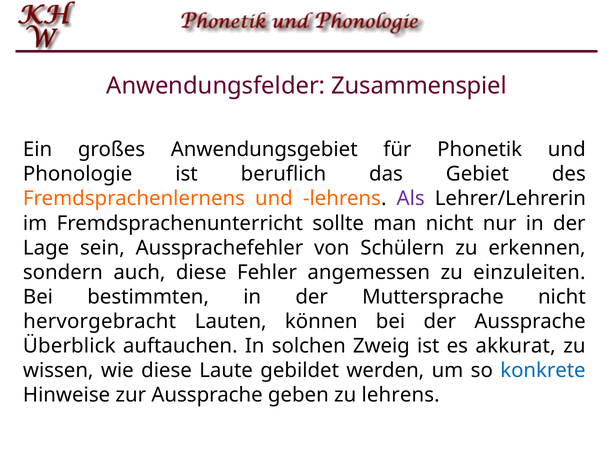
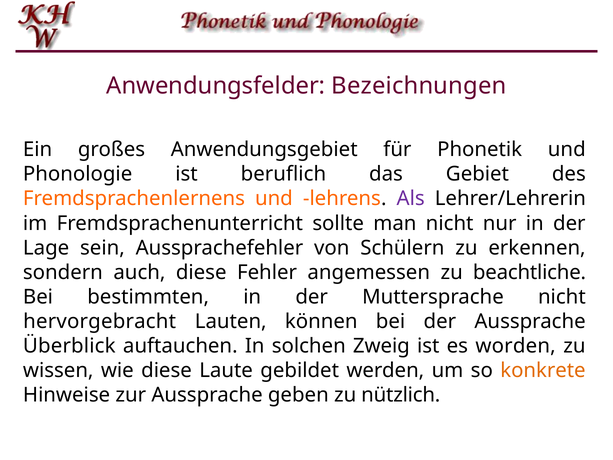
Zusammenspiel: Zusammenspiel -> Bezeichnungen
einzuleiten: einzuleiten -> beachtliche
akkurat: akkurat -> worden
konkrete colour: blue -> orange
zu lehrens: lehrens -> nützlich
